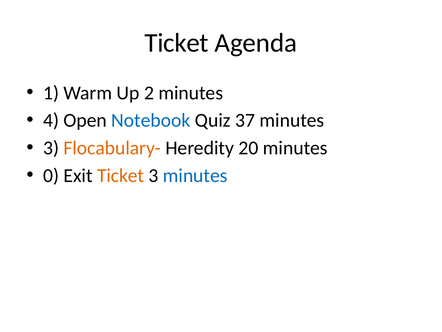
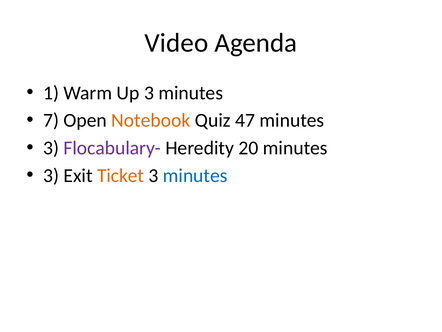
Ticket at (177, 43): Ticket -> Video
Up 2: 2 -> 3
4: 4 -> 7
Notebook colour: blue -> orange
37: 37 -> 47
Flocabulary- colour: orange -> purple
0 at (51, 175): 0 -> 3
